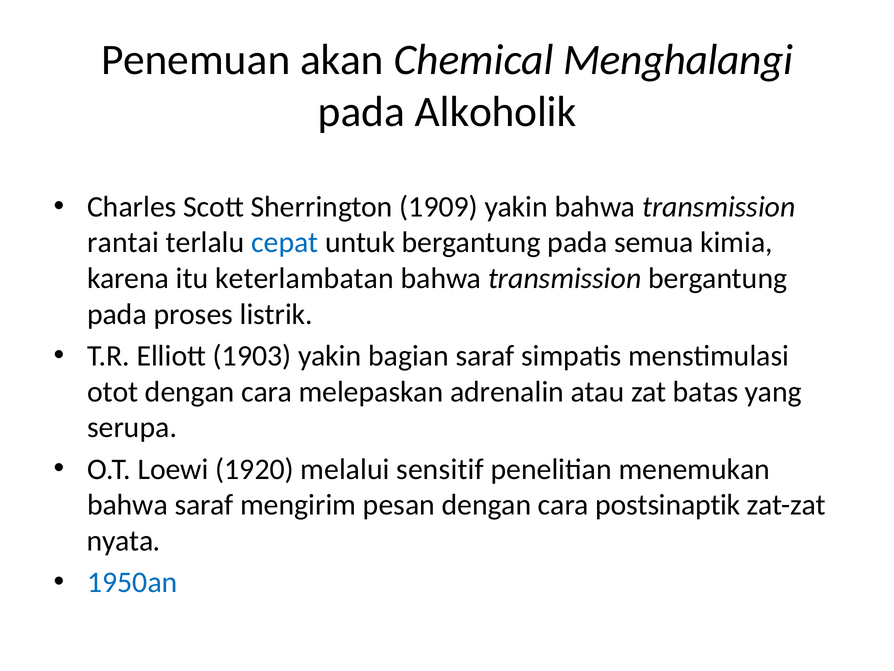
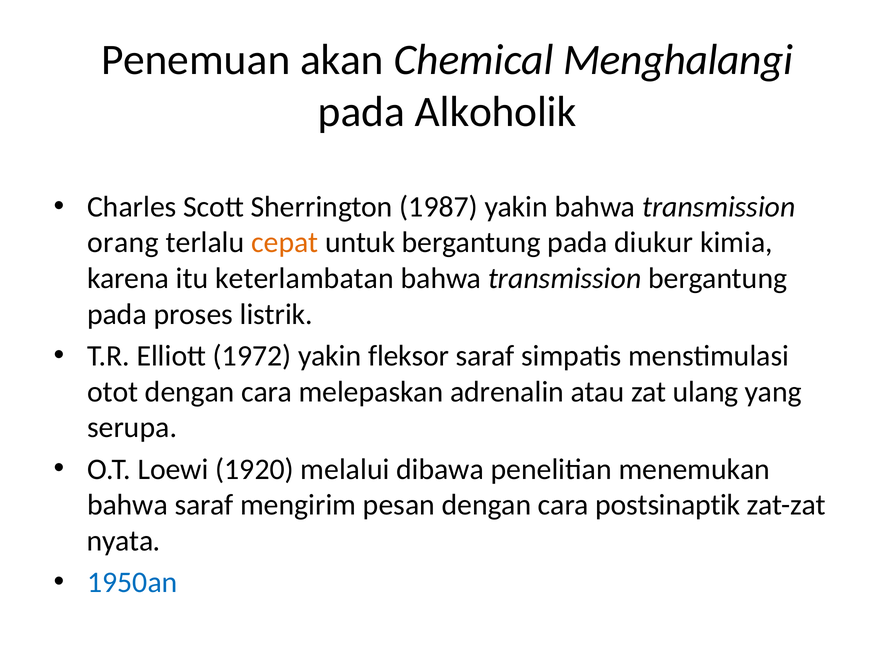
1909: 1909 -> 1987
rantai: rantai -> orang
cepat colour: blue -> orange
semua: semua -> diukur
1903: 1903 -> 1972
bagian: bagian -> fleksor
batas: batas -> ulang
sensitif: sensitif -> dibawa
